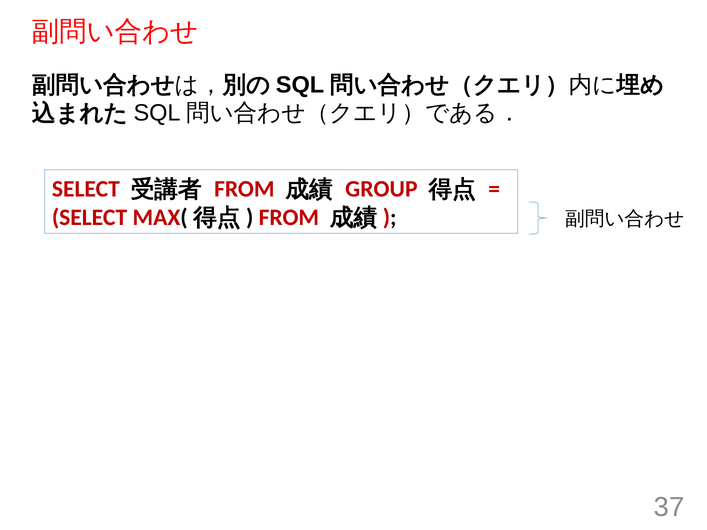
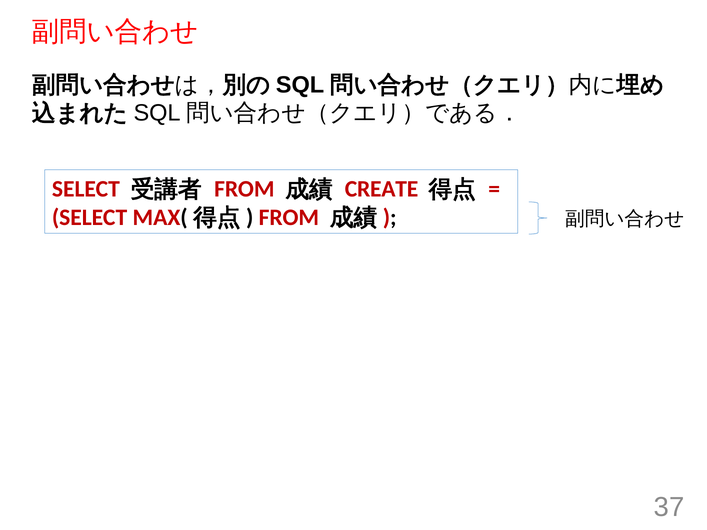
GROUP: GROUP -> CREATE
